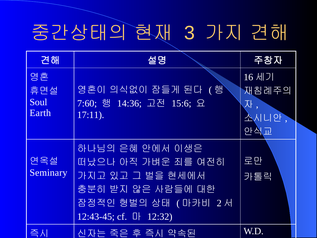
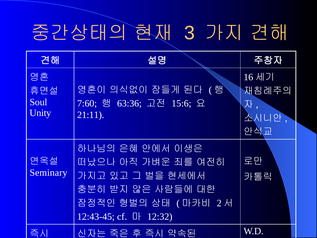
14:36: 14:36 -> 63:36
Earth: Earth -> Unity
17:11: 17:11 -> 21:11
